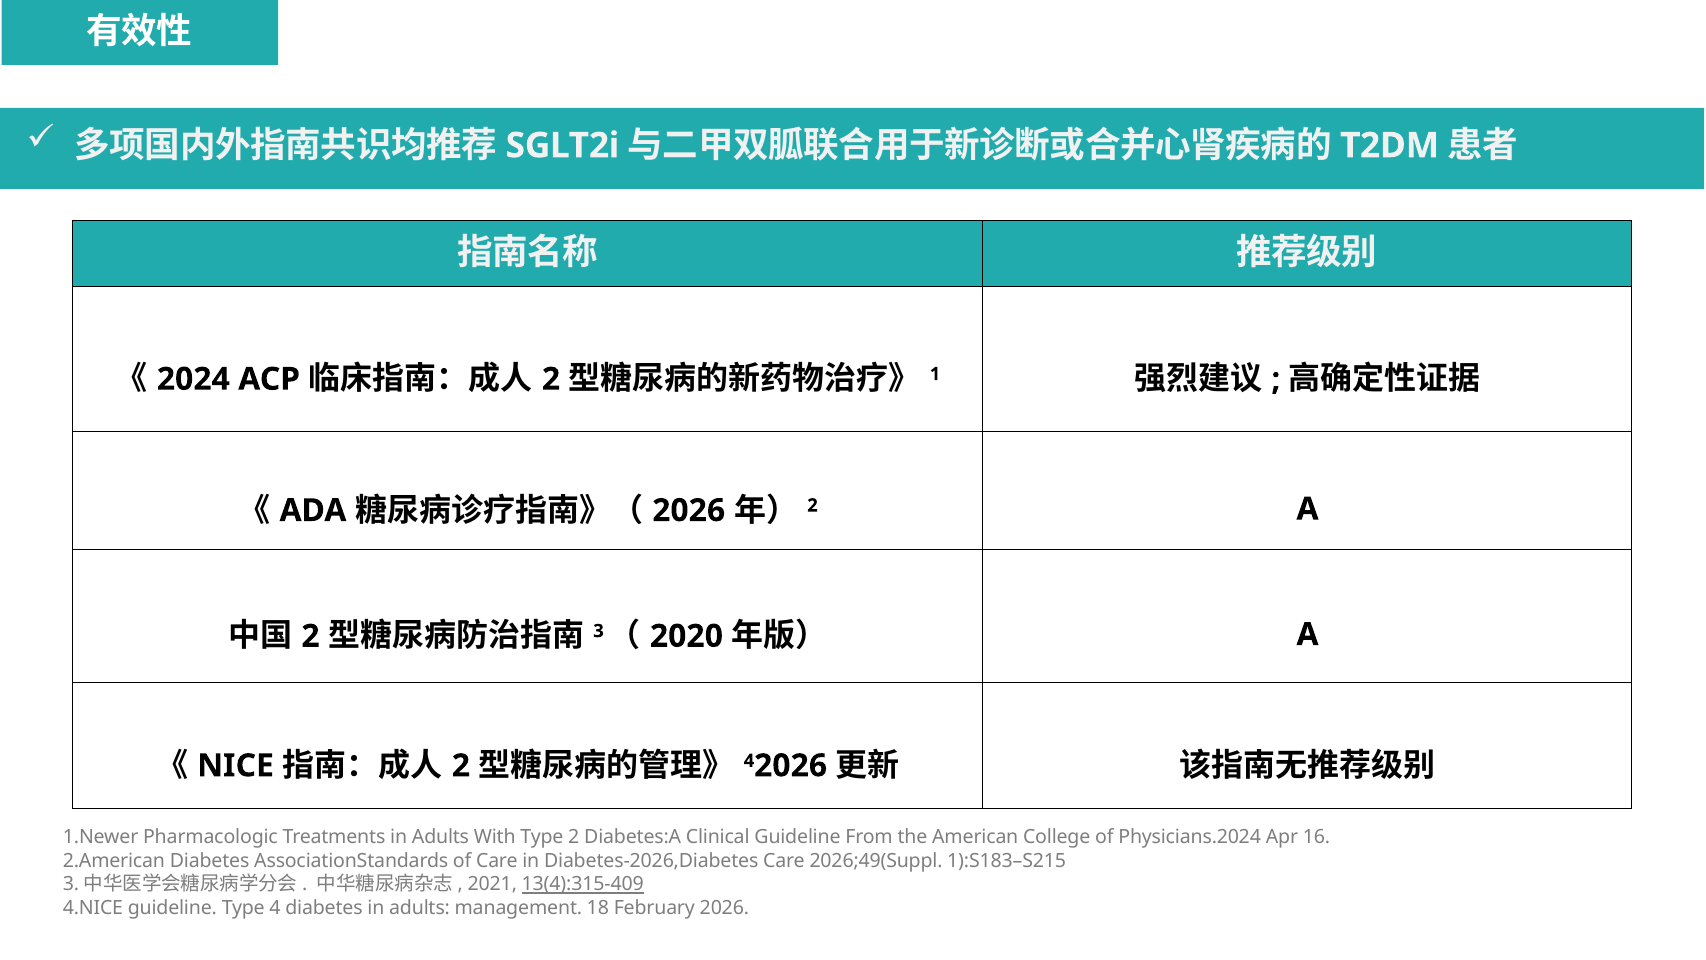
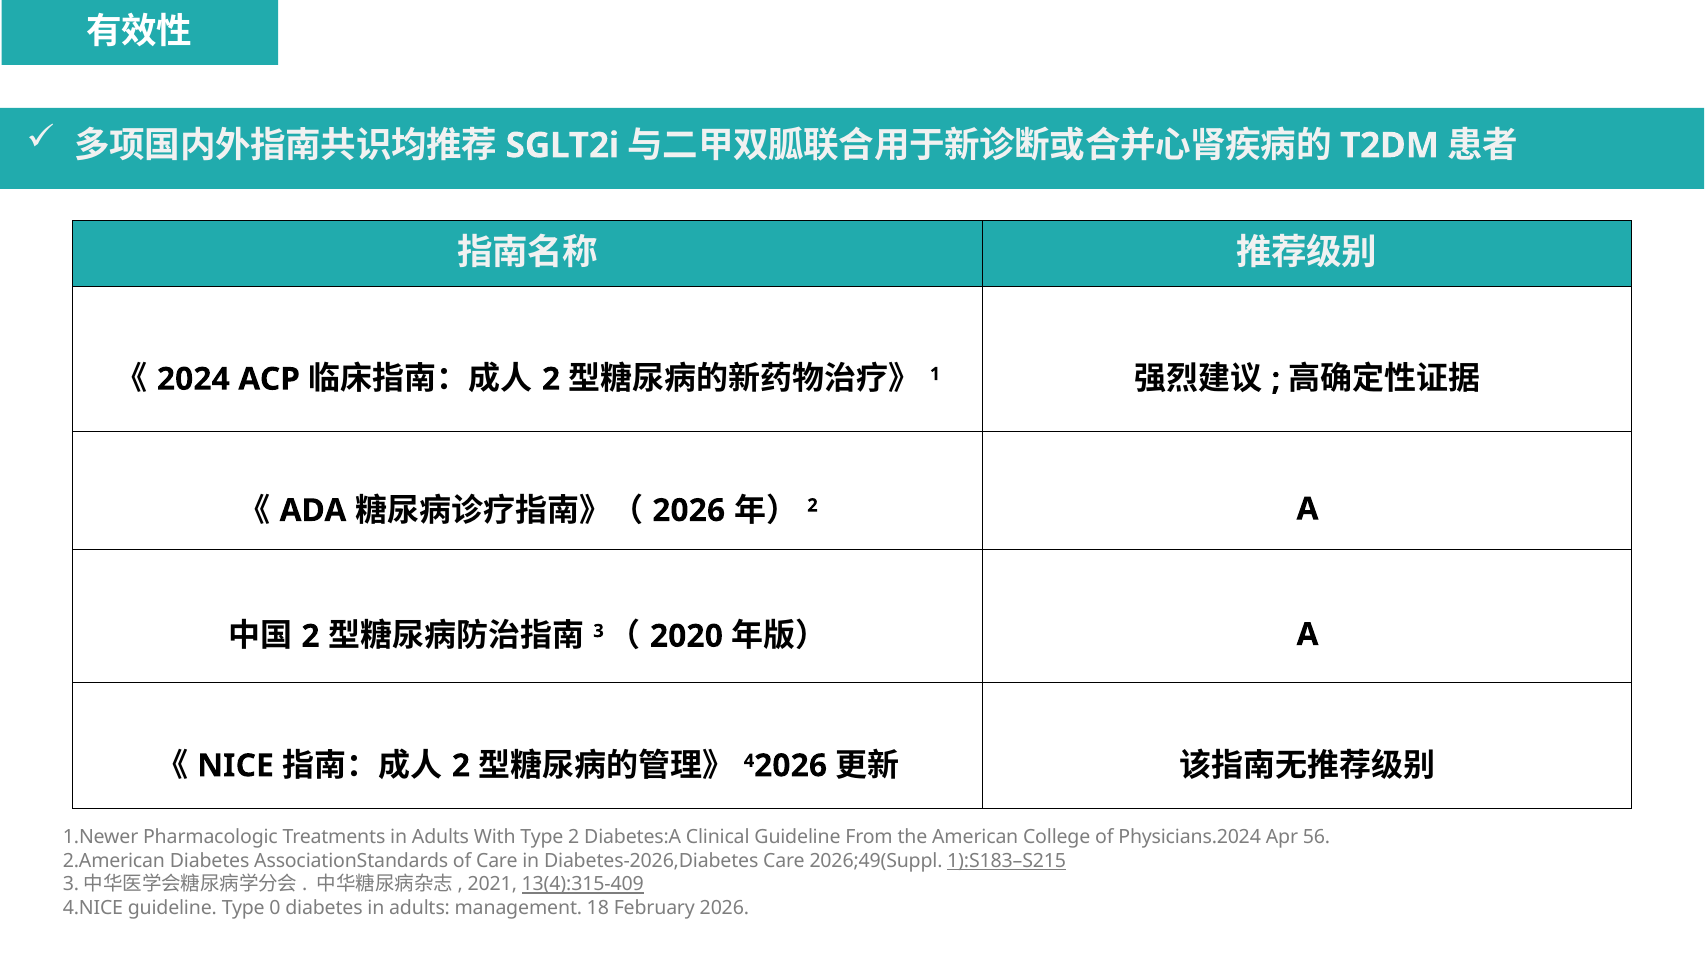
16: 16 -> 56
1):S183–S215 underline: none -> present
4: 4 -> 0
